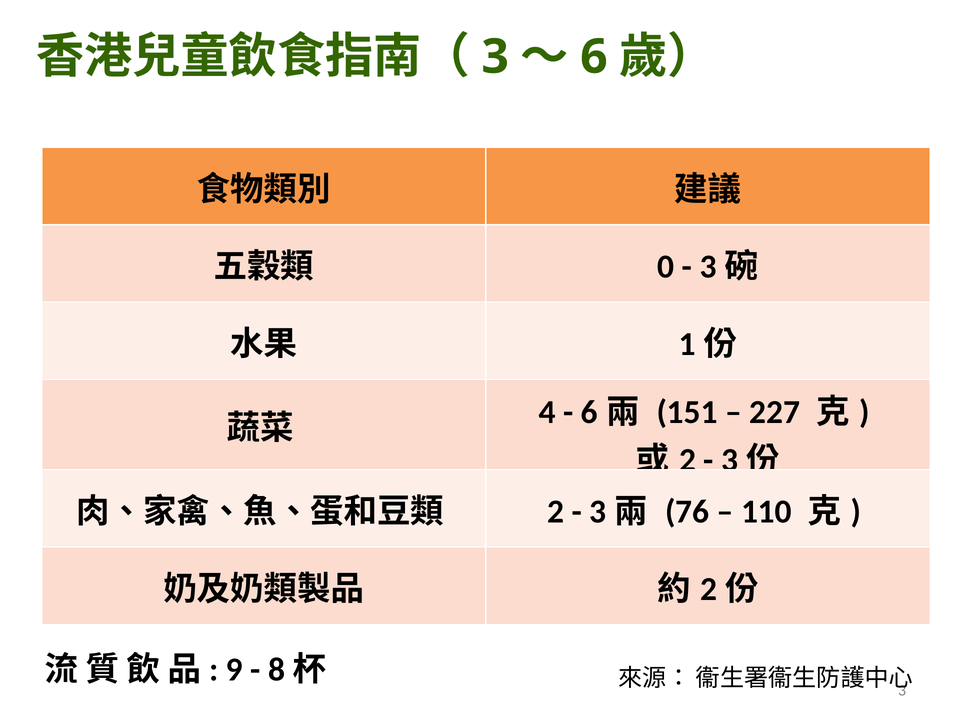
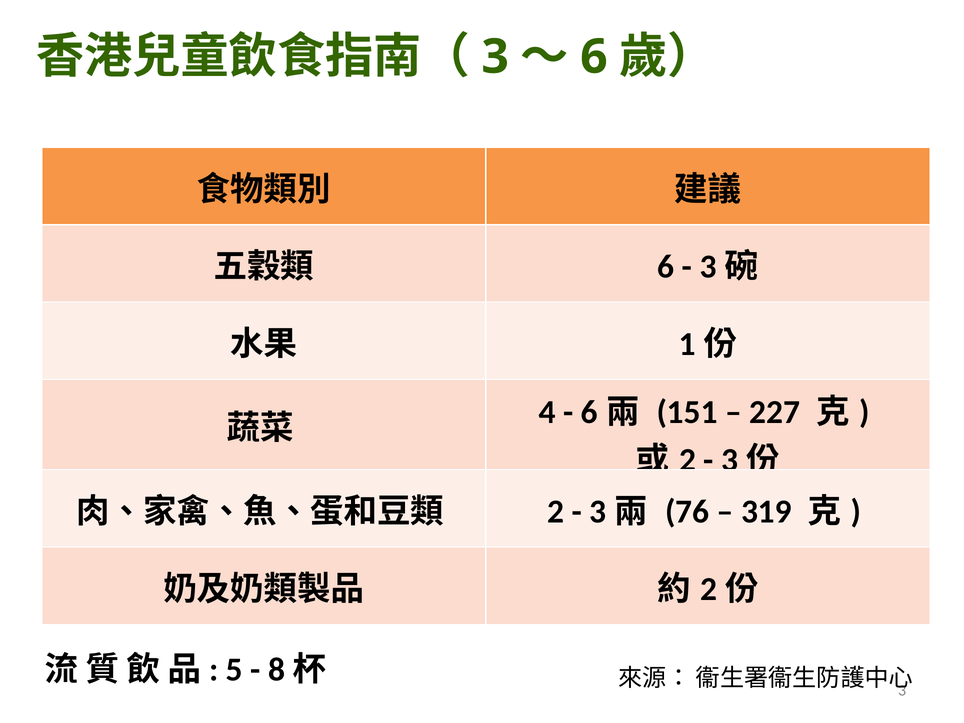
0 at (666, 267): 0 -> 6
110: 110 -> 319
9: 9 -> 5
